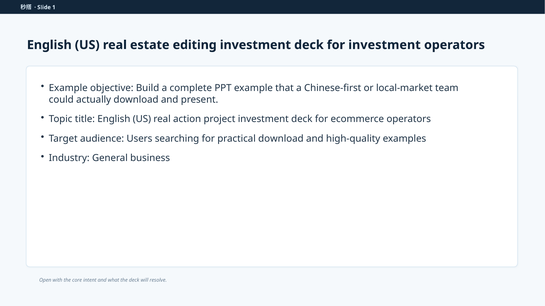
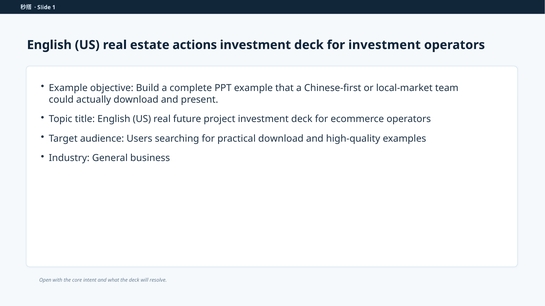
editing: editing -> actions
action: action -> future
